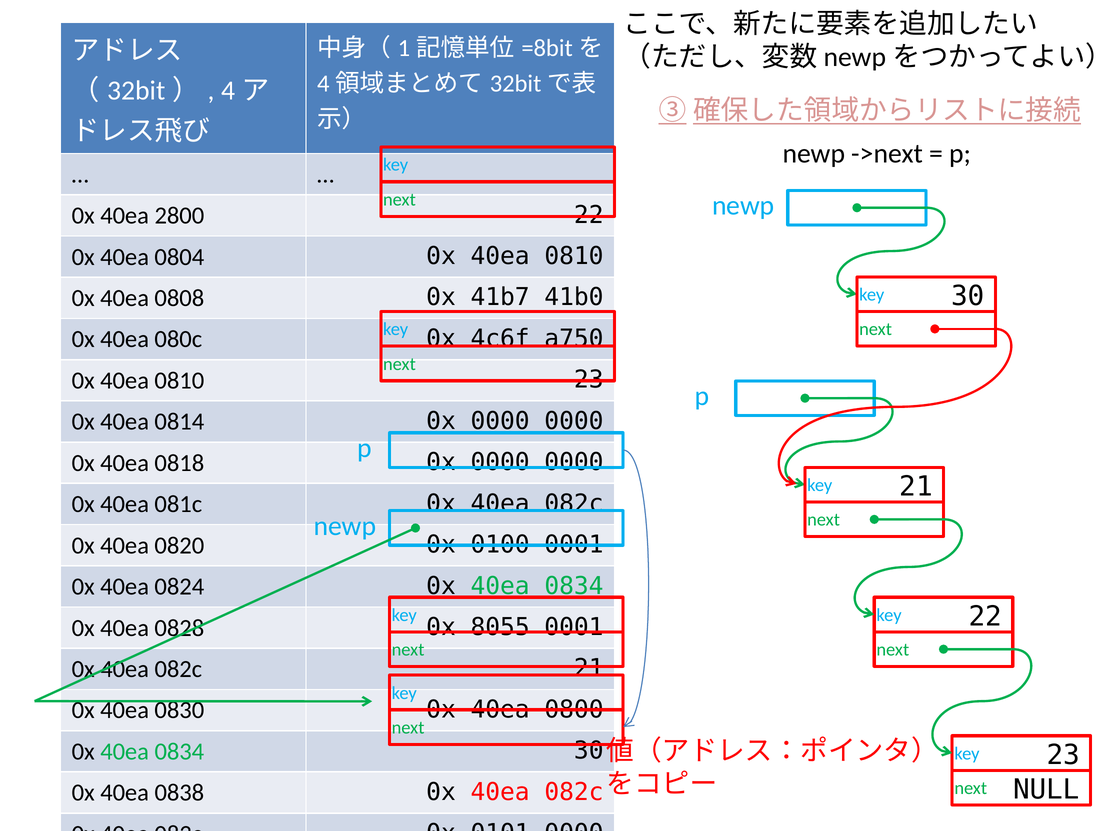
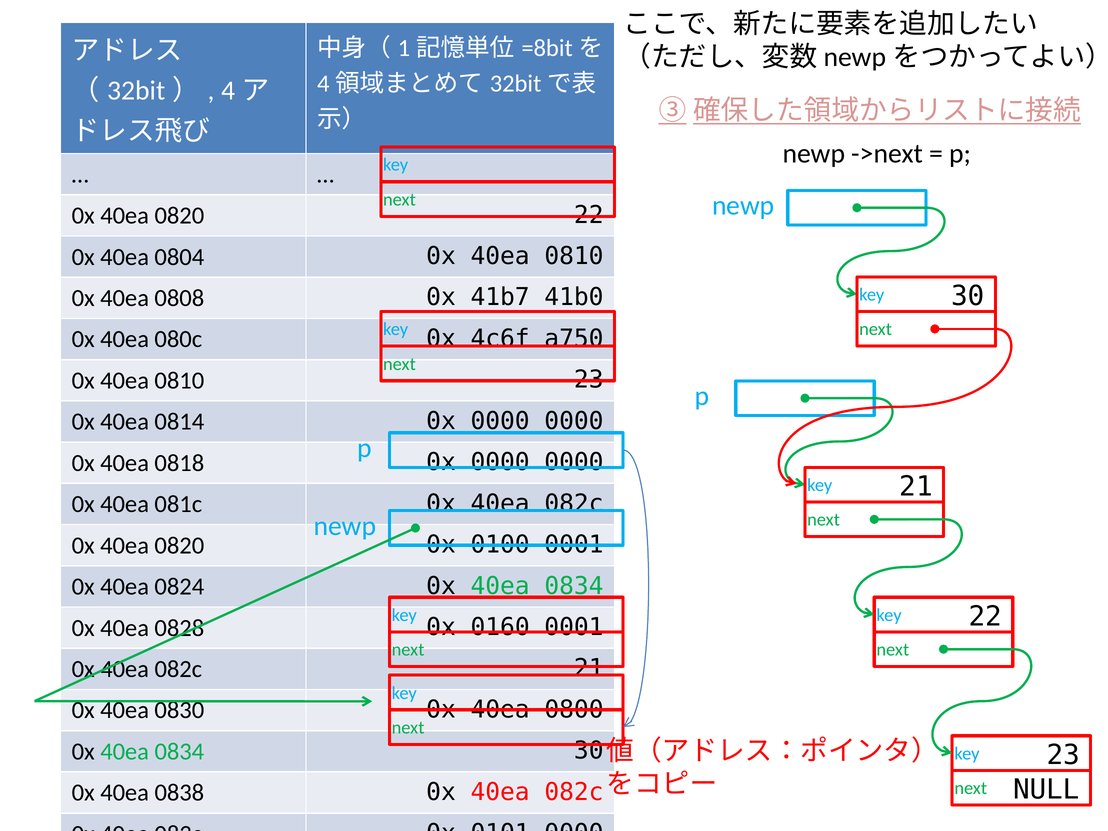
2800 at (179, 216): 2800 -> 0820
8055: 8055 -> 0160
